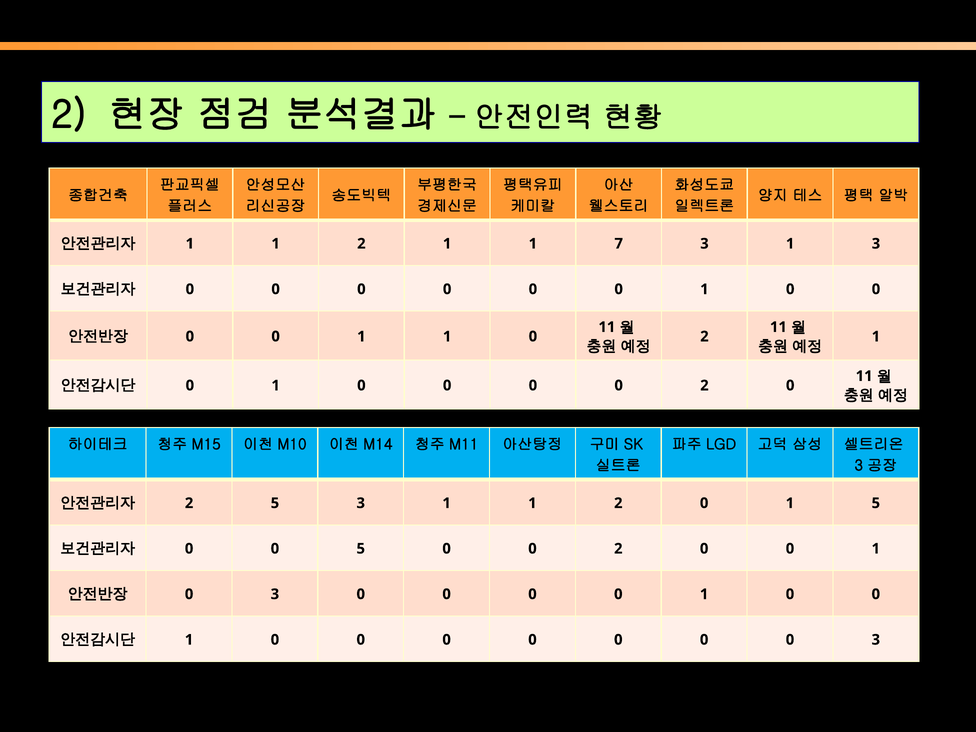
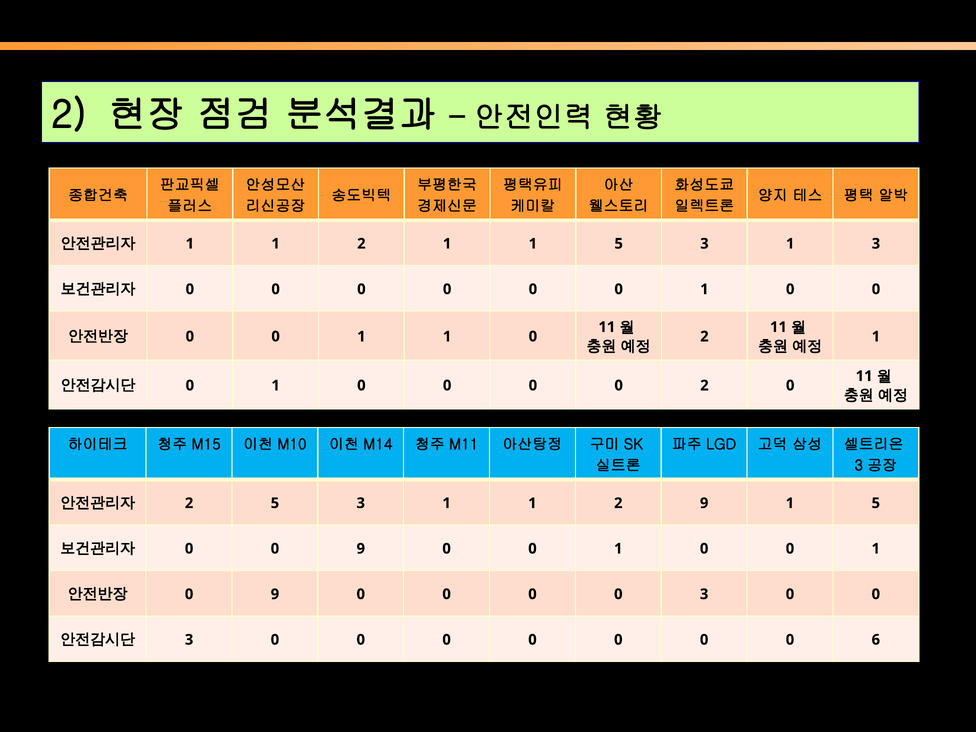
1 1 7: 7 -> 5
1 2 0: 0 -> 9
0 0 5: 5 -> 9
2 at (618, 549): 2 -> 1
3 at (275, 594): 3 -> 9
1 at (704, 594): 1 -> 3
1 at (189, 640): 1 -> 3
0 0 3: 3 -> 6
